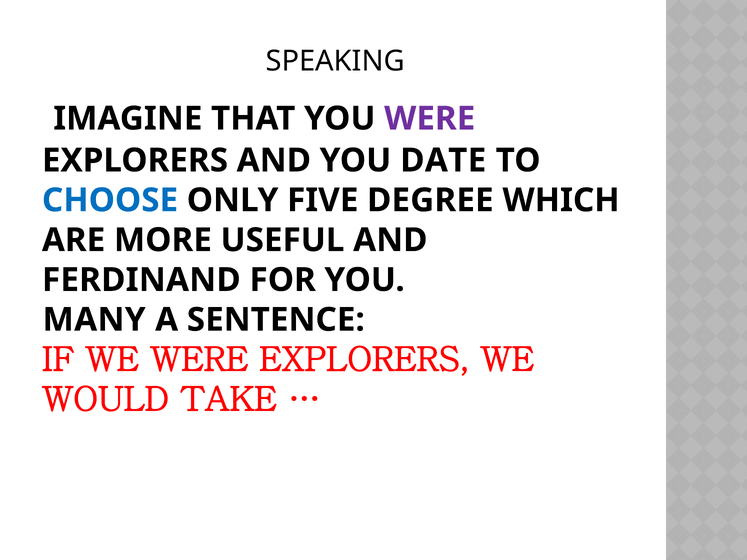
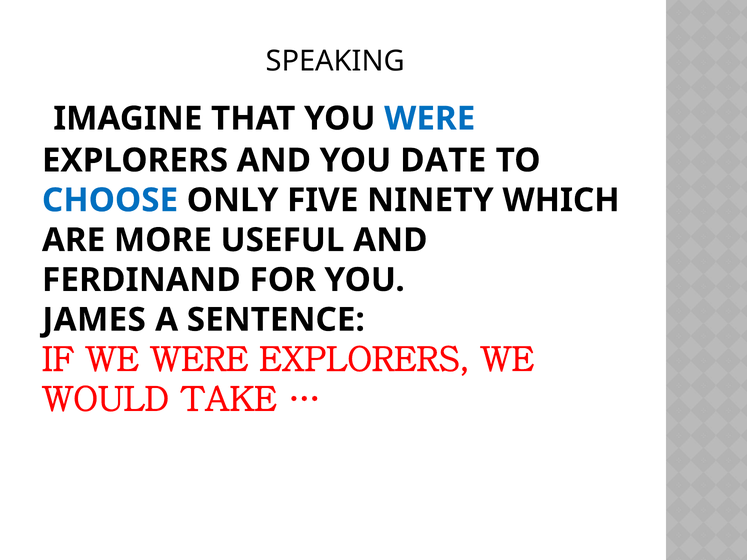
WERE at (430, 119) colour: purple -> blue
DEGREE: DEGREE -> NINETY
MANY: MANY -> JAMES
